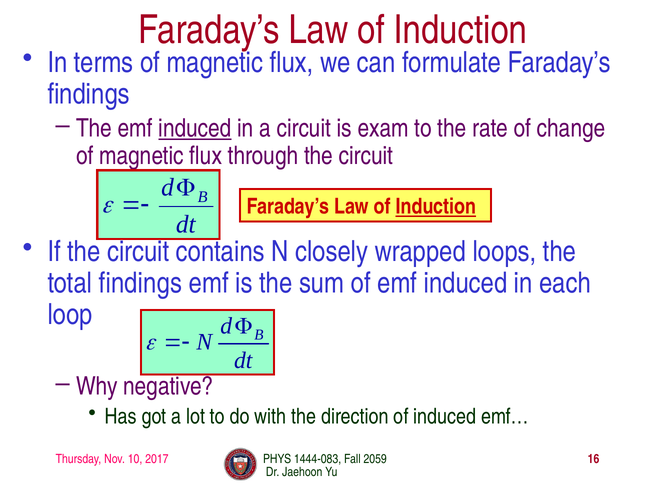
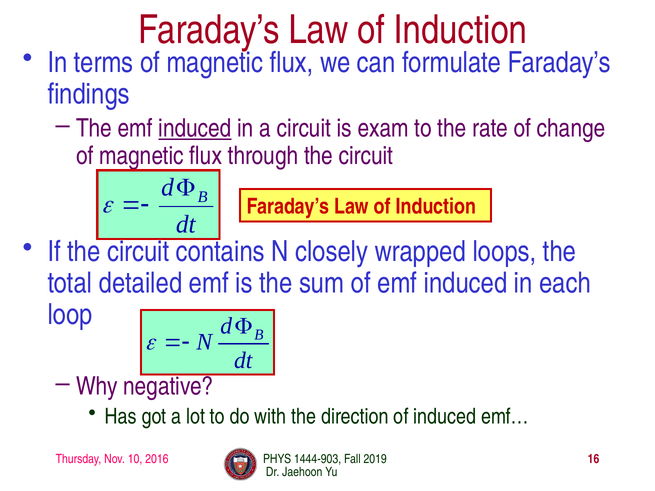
Induction at (436, 207) underline: present -> none
total findings: findings -> detailed
2017: 2017 -> 2016
1444-083: 1444-083 -> 1444-903
2059: 2059 -> 2019
